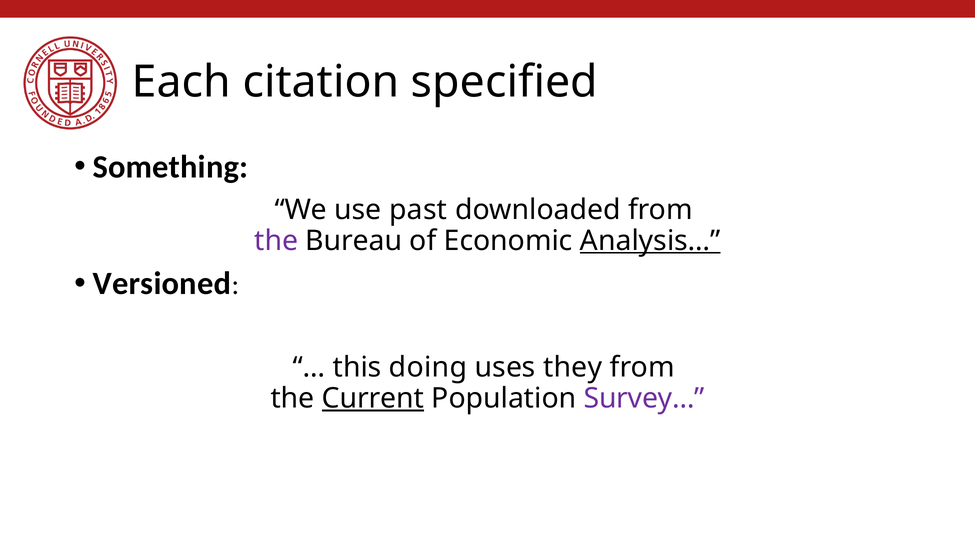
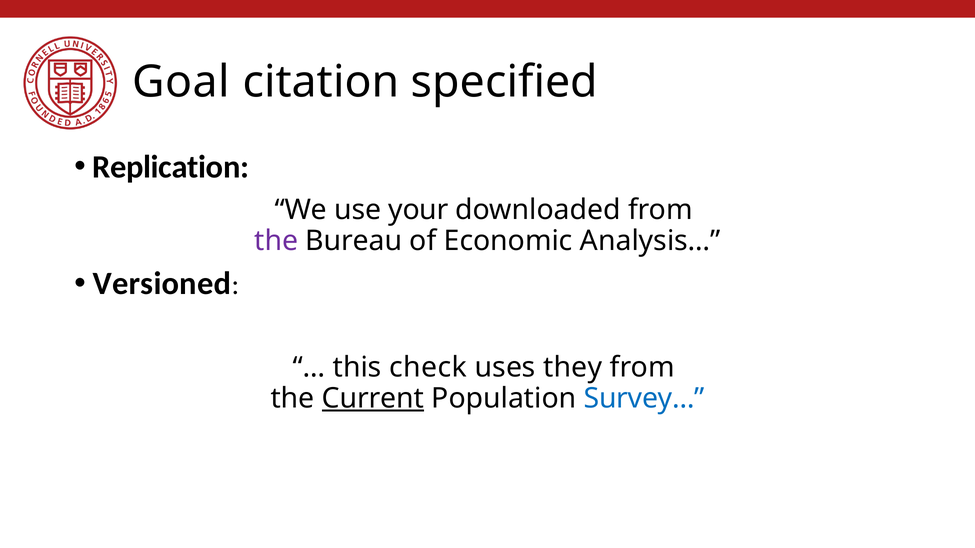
Each: Each -> Goal
Something: Something -> Replication
past: past -> your
Analysis… underline: present -> none
doing: doing -> check
Survey… colour: purple -> blue
